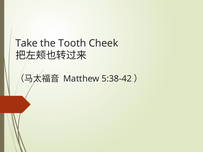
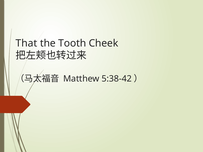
Take: Take -> That
